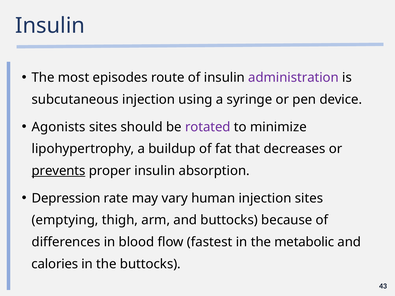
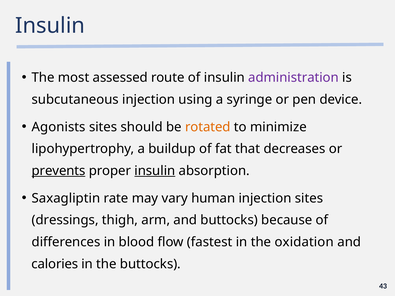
episodes: episodes -> assessed
rotated colour: purple -> orange
insulin at (155, 171) underline: none -> present
Depression: Depression -> Saxagliptin
emptying: emptying -> dressings
metabolic: metabolic -> oxidation
